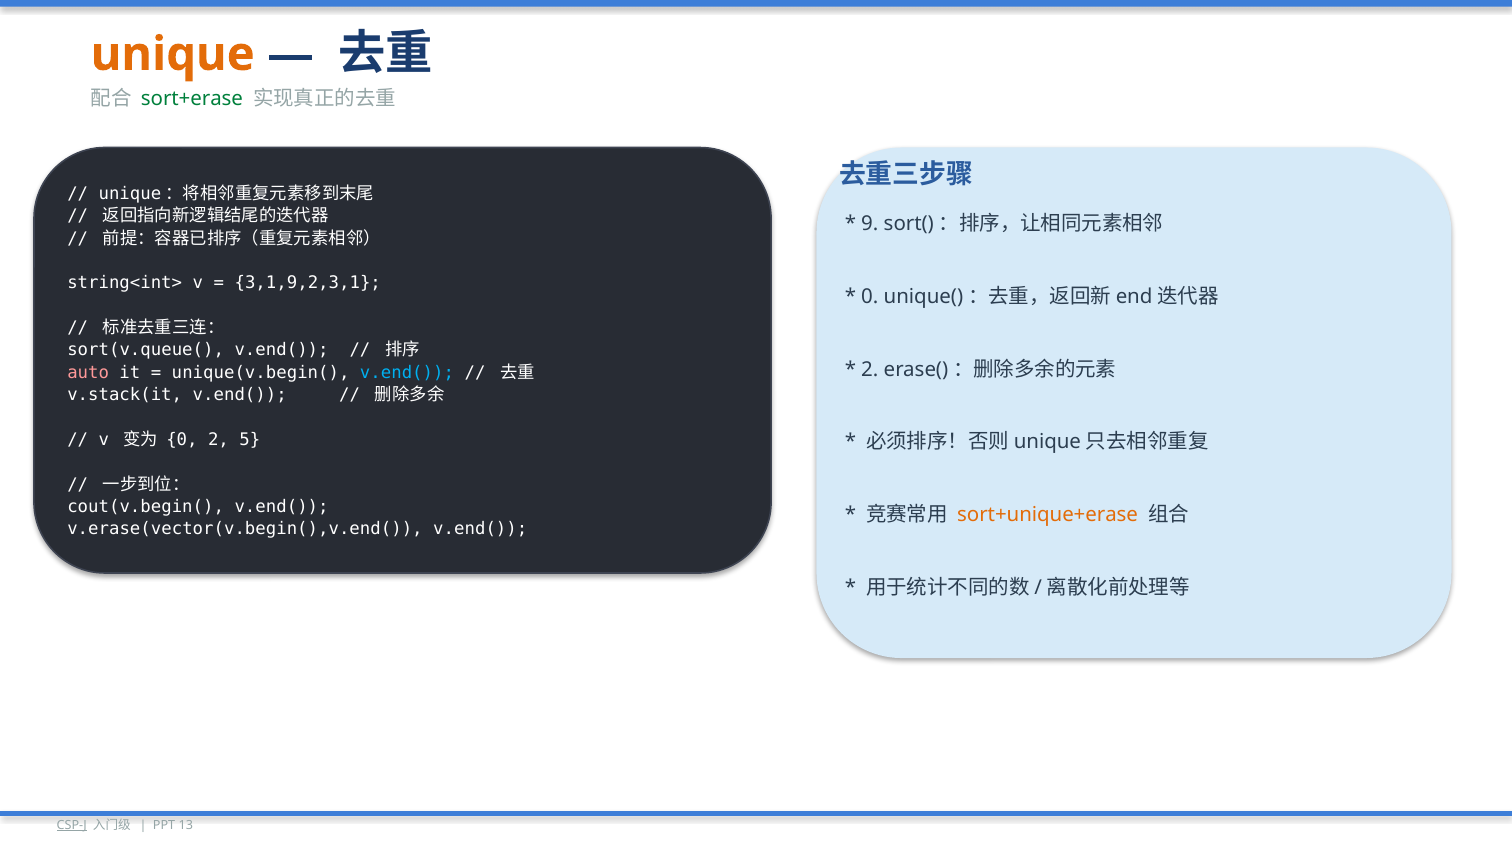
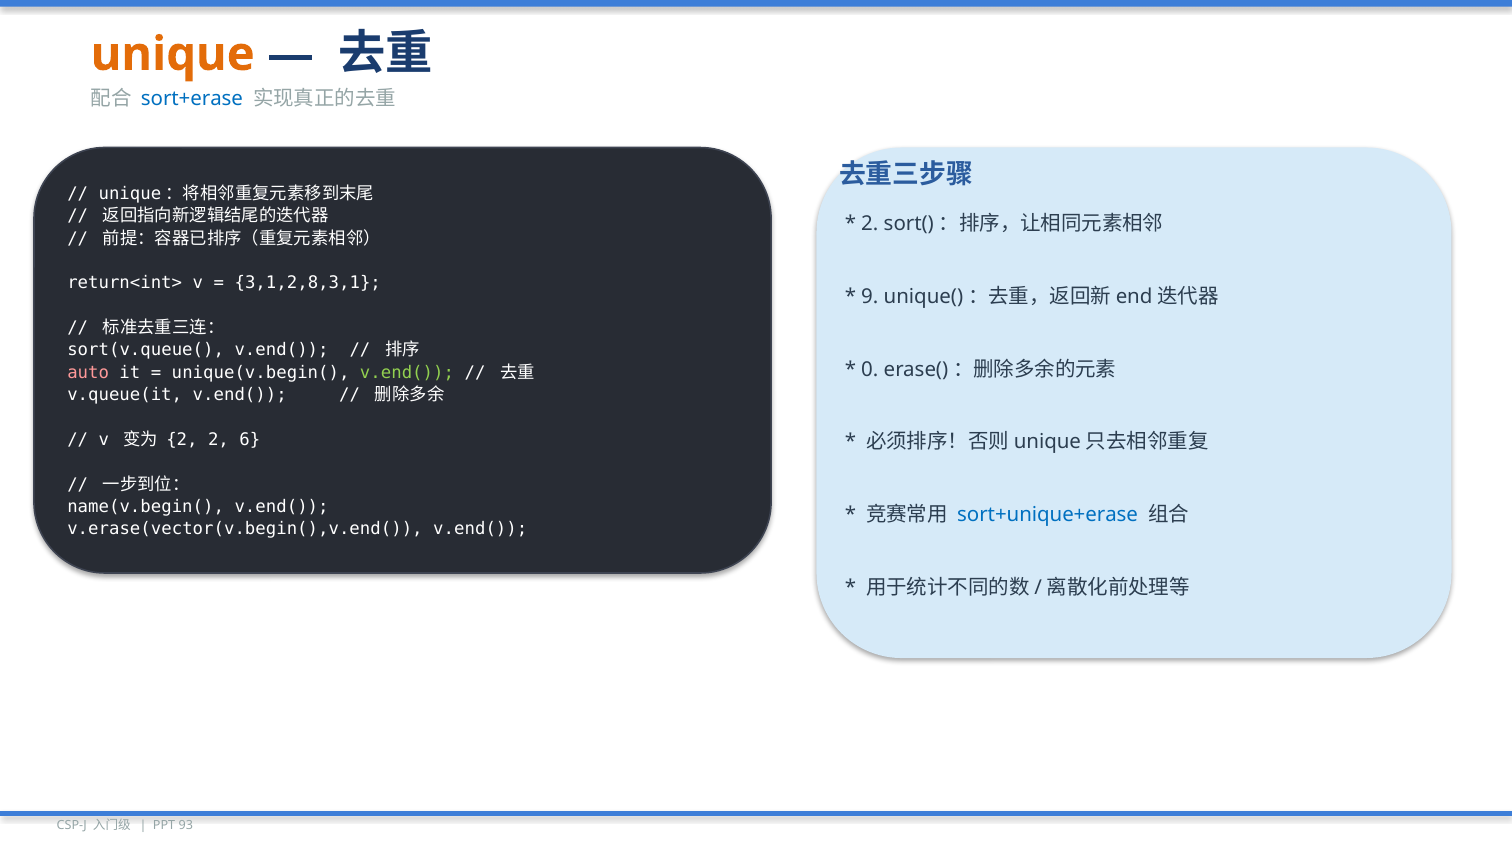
sort+erase colour: green -> blue
9 at (870, 224): 9 -> 2
string<int>: string<int> -> return<int>
3,1,9,2,3,1: 3,1,9,2,3,1 -> 3,1,2,8,3,1
0 at (870, 296): 0 -> 9
2 at (870, 369): 2 -> 0
v.end( at (407, 372) colour: light blue -> light green
v.stack(it: v.stack(it -> v.queue(it
0 at (182, 439): 0 -> 2
5: 5 -> 6
cout(v.begin(: cout(v.begin( -> name(v.begin(
sort+unique+erase colour: orange -> blue
CSP-J underline: present -> none
13: 13 -> 93
